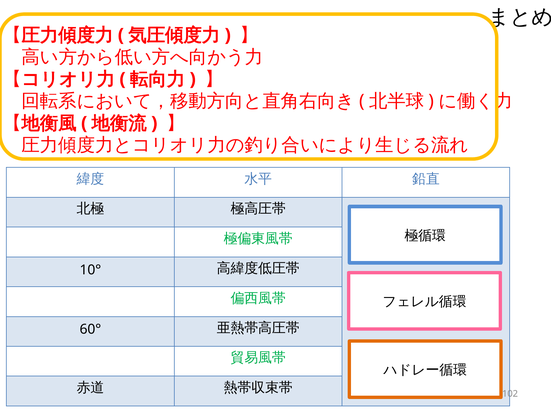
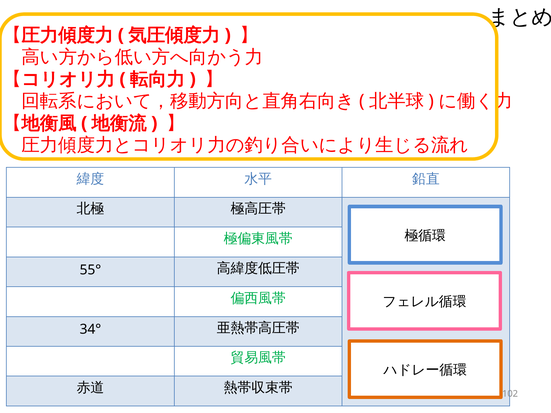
10°: 10° -> 55°
60°: 60° -> 34°
